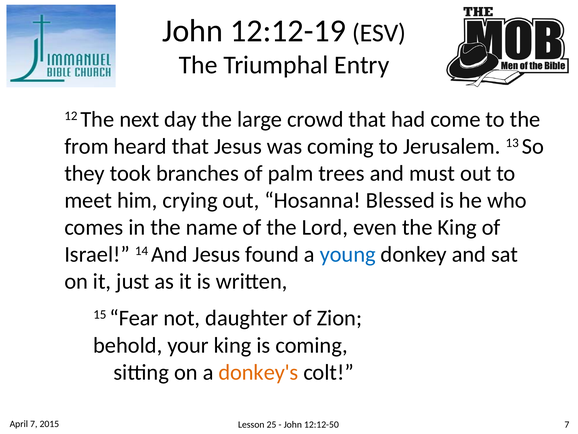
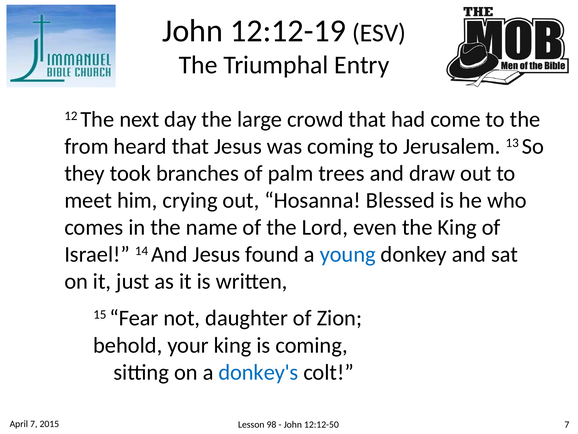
must: must -> draw
donkey's colour: orange -> blue
25: 25 -> 98
